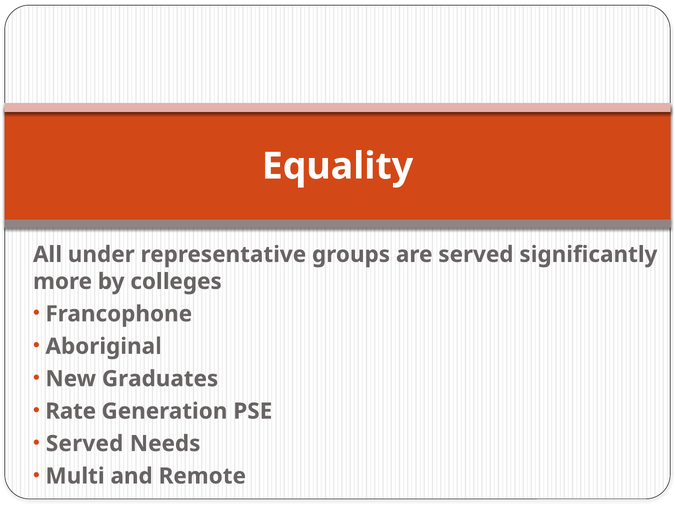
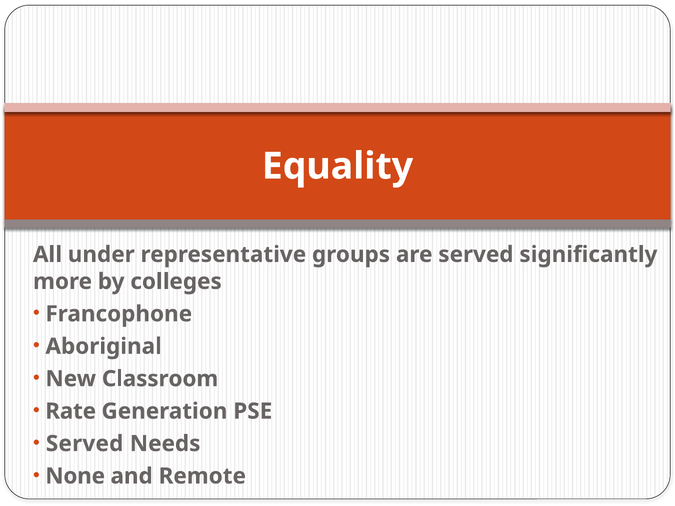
Graduates: Graduates -> Classroom
Multi: Multi -> None
